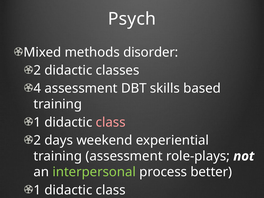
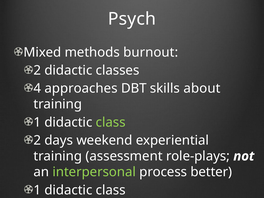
disorder: disorder -> burnout
4 assessment: assessment -> approaches
based: based -> about
class at (111, 122) colour: pink -> light green
